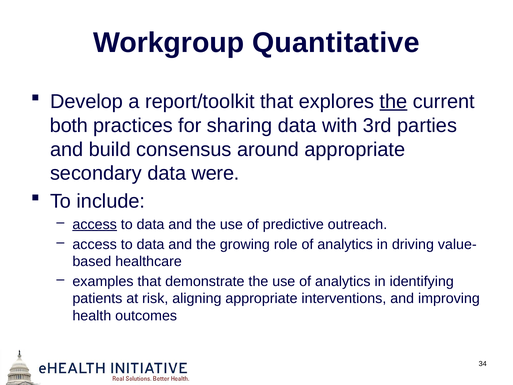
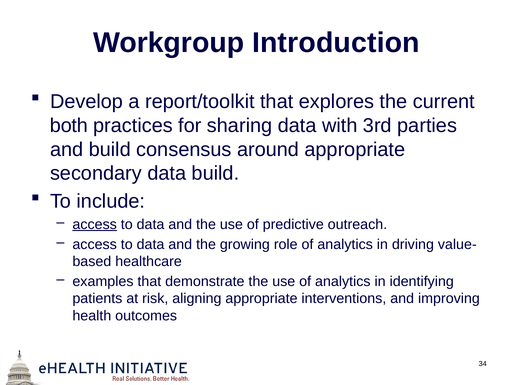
Quantitative: Quantitative -> Introduction
the at (393, 101) underline: present -> none
data were: were -> build
